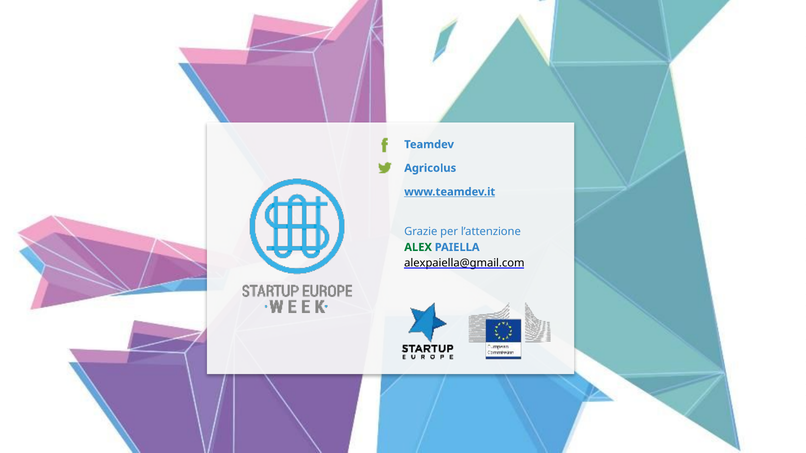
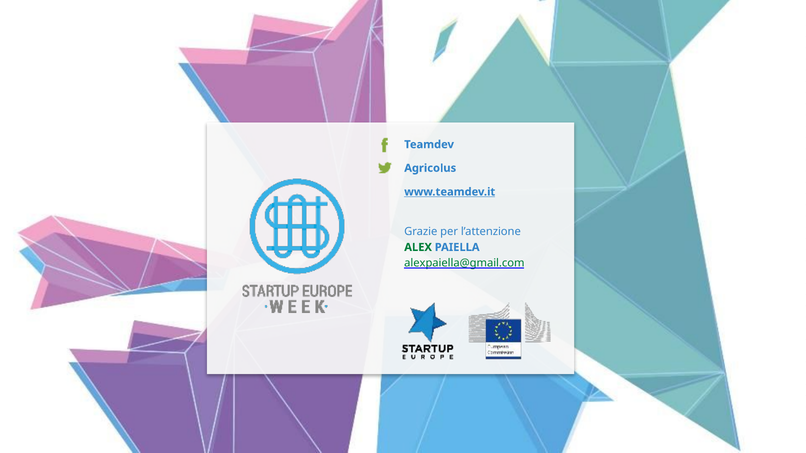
alexpaiella@gmail.com colour: black -> green
